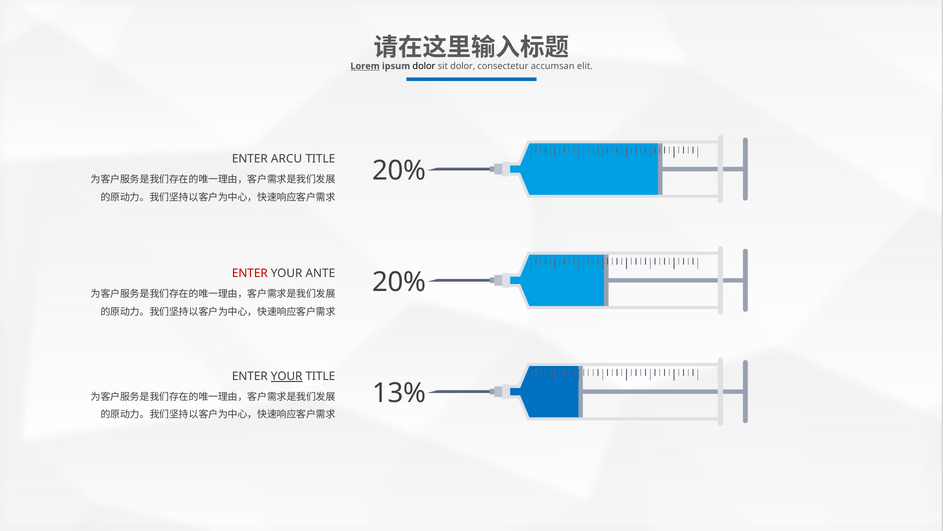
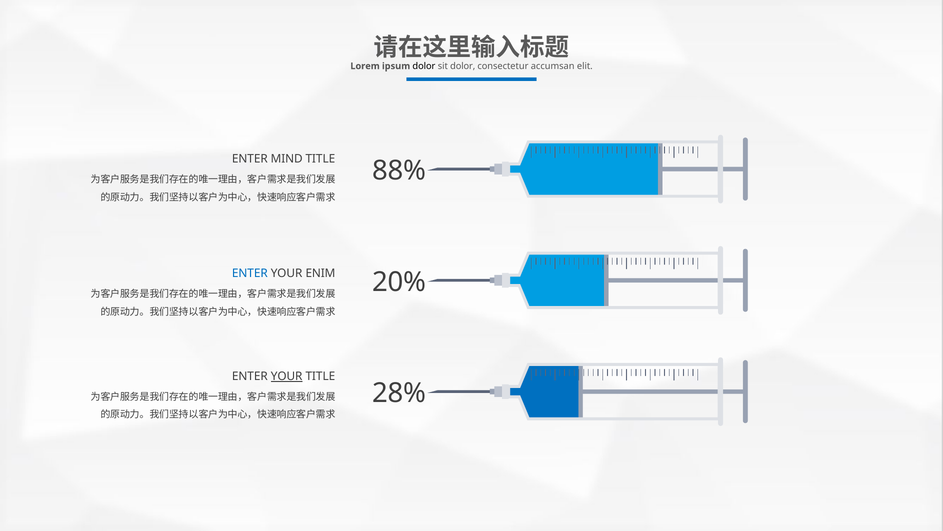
Lorem underline: present -> none
ARCU: ARCU -> MIND
20% at (399, 171): 20% -> 88%
ENTER at (250, 273) colour: red -> blue
ANTE: ANTE -> ENIM
13%: 13% -> 28%
